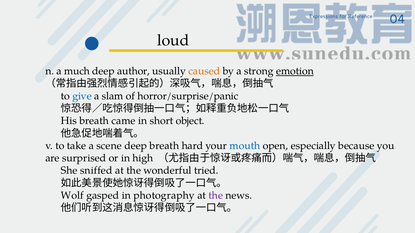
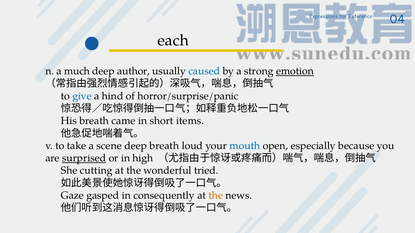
loud: loud -> each
caused colour: orange -> blue
slam: slam -> hind
object: object -> items
hard: hard -> loud
surprised underline: none -> present
sniffed: sniffed -> cutting
Wolf: Wolf -> Gaze
photography: photography -> consequently
the at (216, 196) colour: purple -> orange
